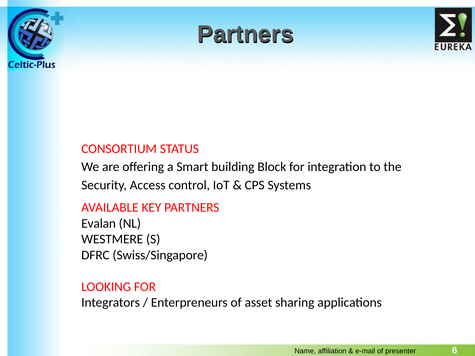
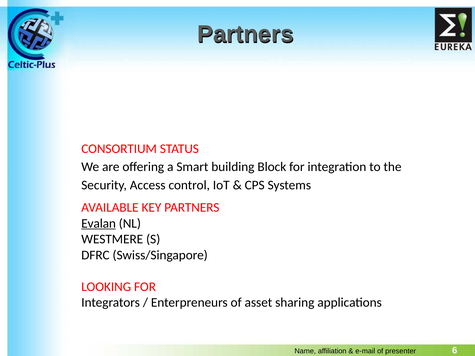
Evalan underline: none -> present
